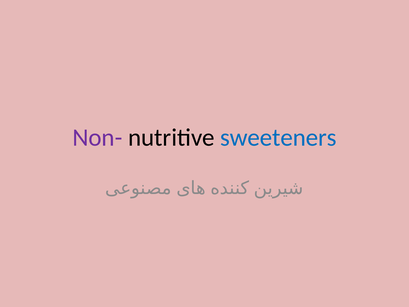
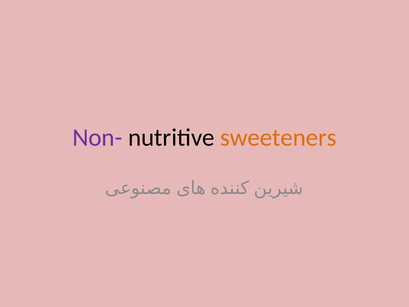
sweeteners colour: blue -> orange
